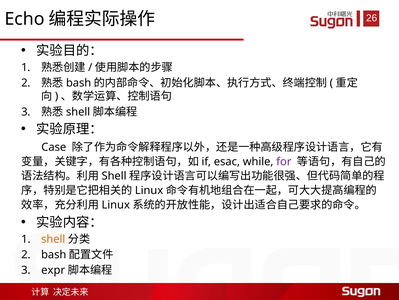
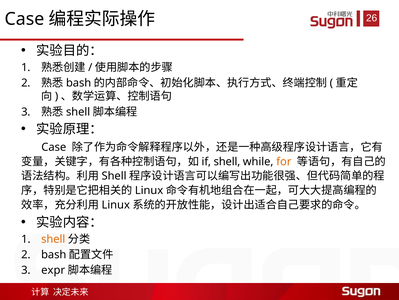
Echo at (25, 19): Echo -> Case
esac at (227, 161): esac -> shell
for colour: purple -> orange
